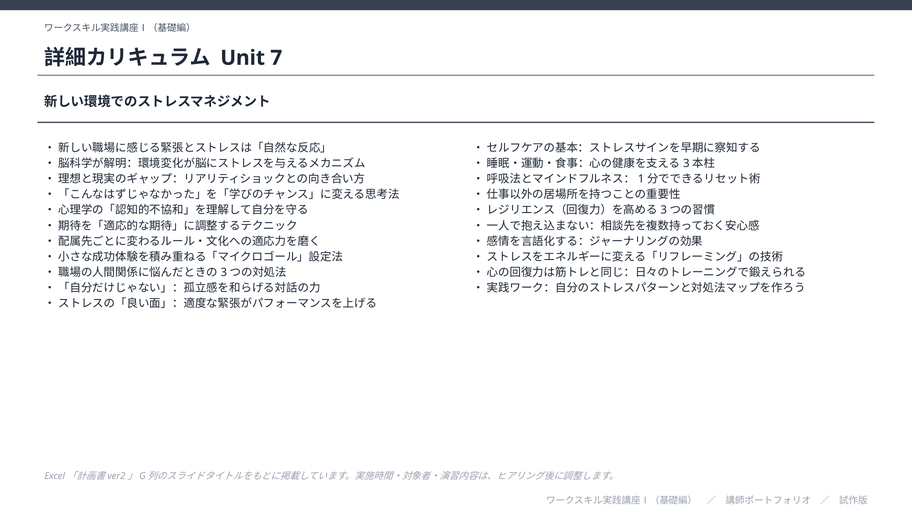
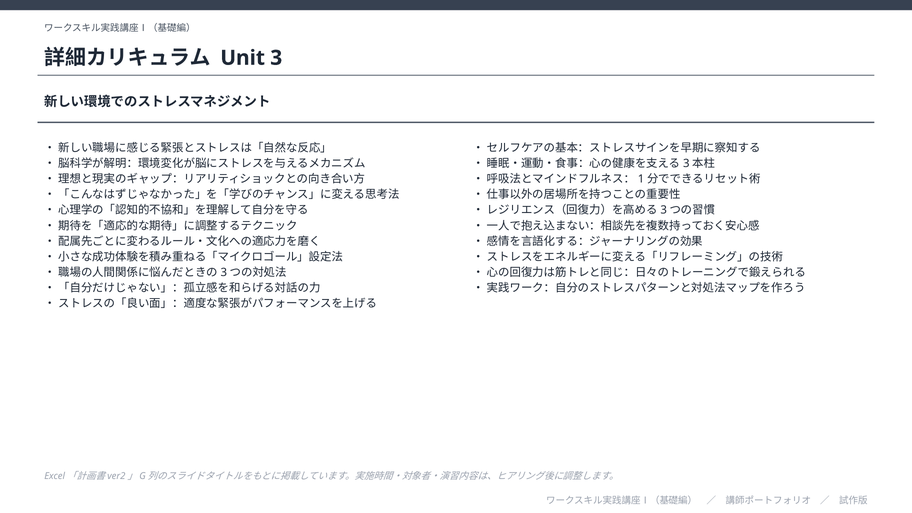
7: 7 -> 3
